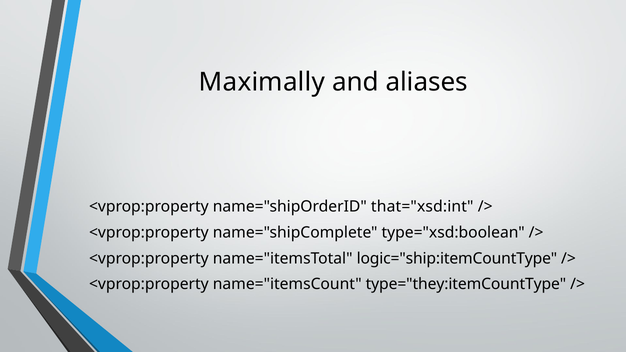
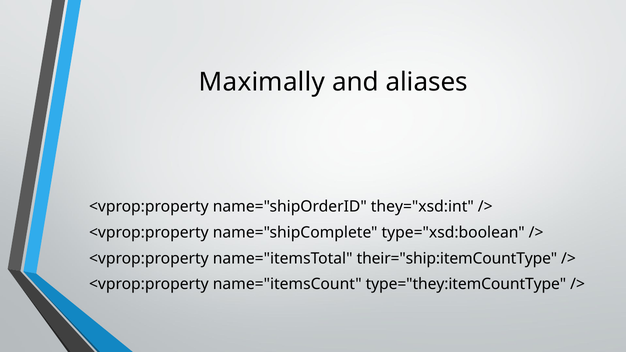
that="xsd:int: that="xsd:int -> they="xsd:int
logic="ship:itemCountType: logic="ship:itemCountType -> their="ship:itemCountType
